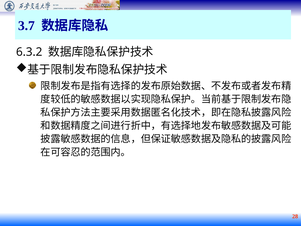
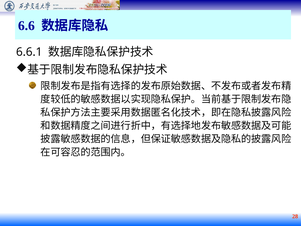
3.7: 3.7 -> 6.6
6.3.2: 6.3.2 -> 6.6.1
